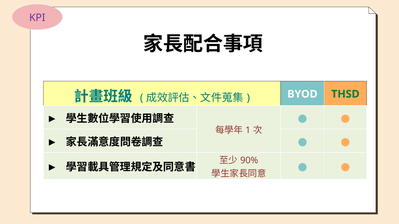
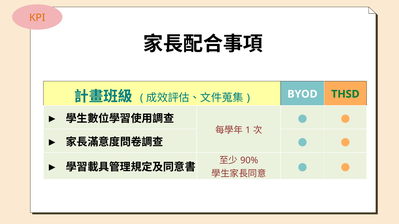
KPI colour: purple -> orange
